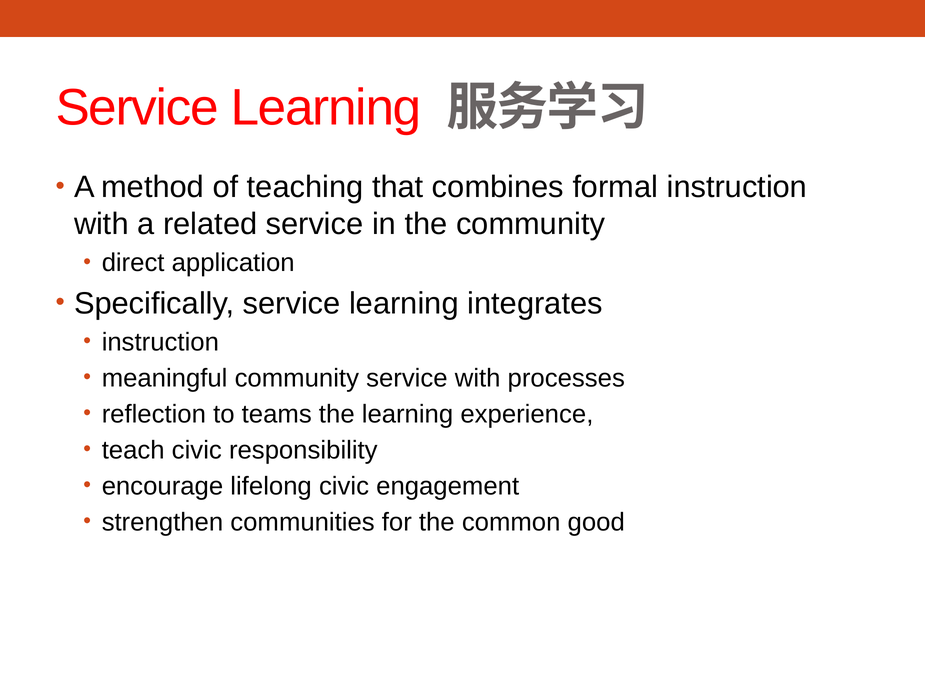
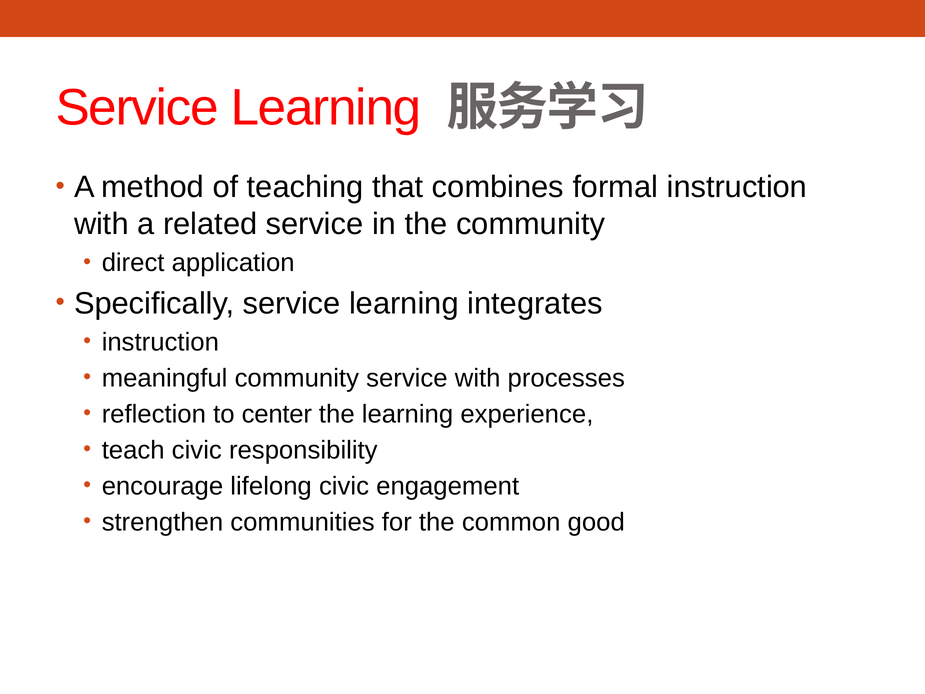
teams: teams -> center
